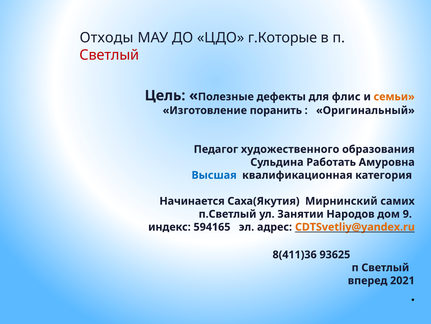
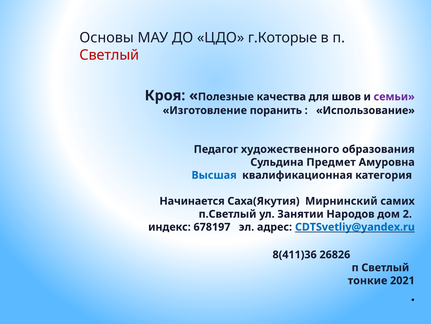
Отходы: Отходы -> Основы
Цель: Цель -> Кроя
дефекты: дефекты -> качества
флис: флис -> швов
семьи colour: orange -> purple
Оригинальный: Оригинальный -> Использование
Работать: Работать -> Предмет
9: 9 -> 2
594165: 594165 -> 678197
CDTSvetliy@yandex.ru colour: orange -> blue
93625: 93625 -> 26826
вперед: вперед -> тонкие
